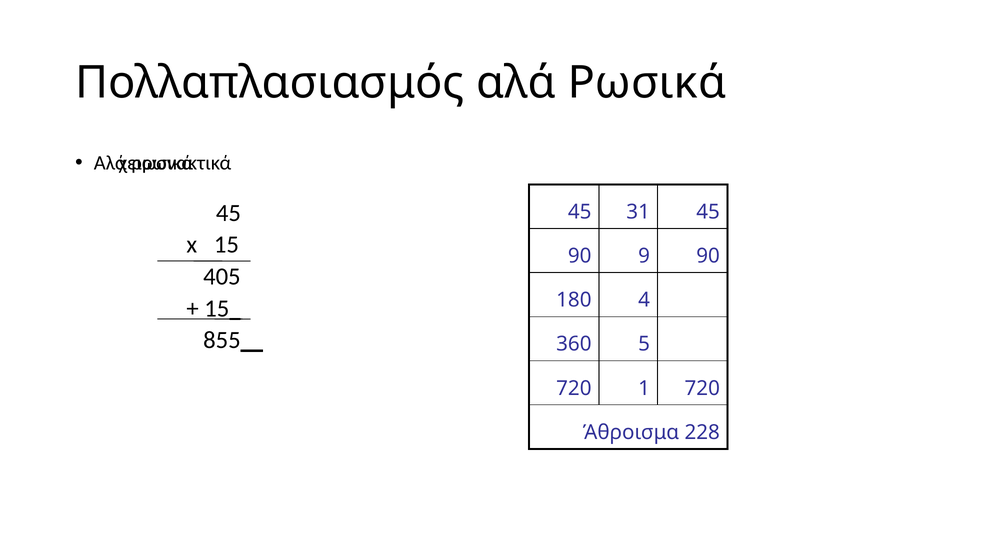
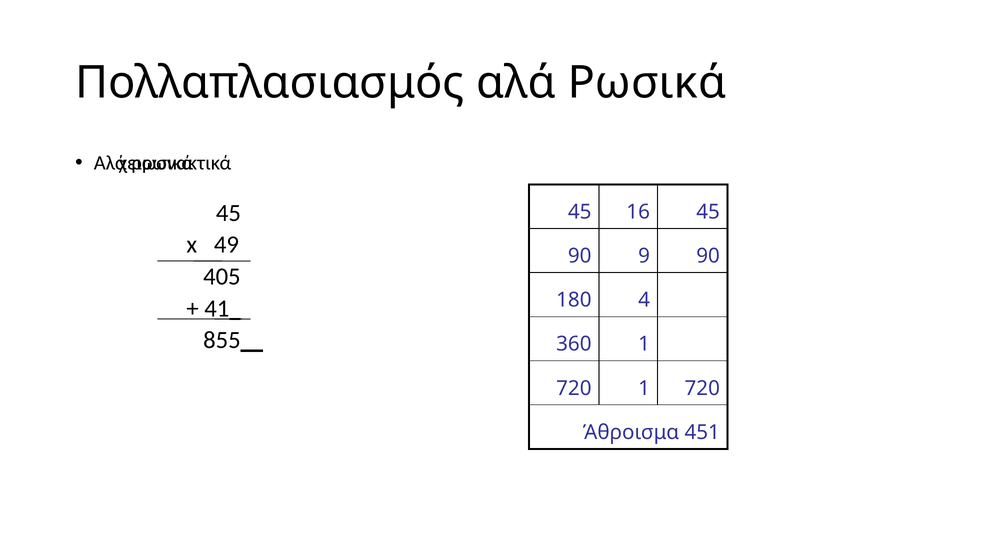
31: 31 -> 16
x 15: 15 -> 49
15 at (217, 308): 15 -> 41
360 5: 5 -> 1
228: 228 -> 451
